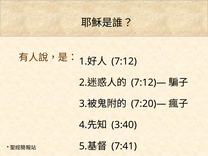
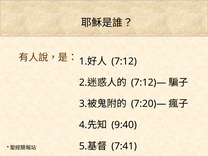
3:40: 3:40 -> 9:40
